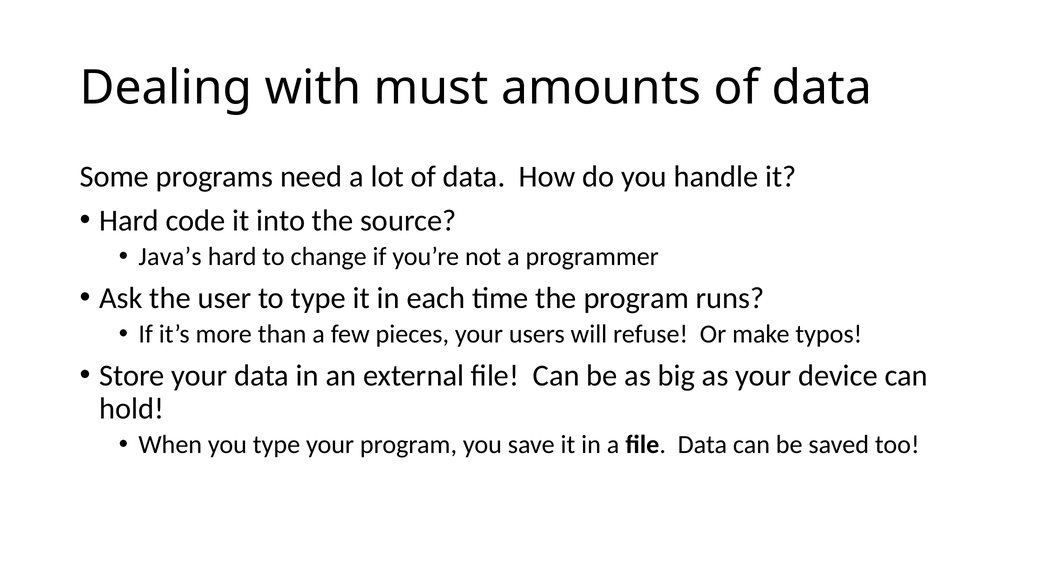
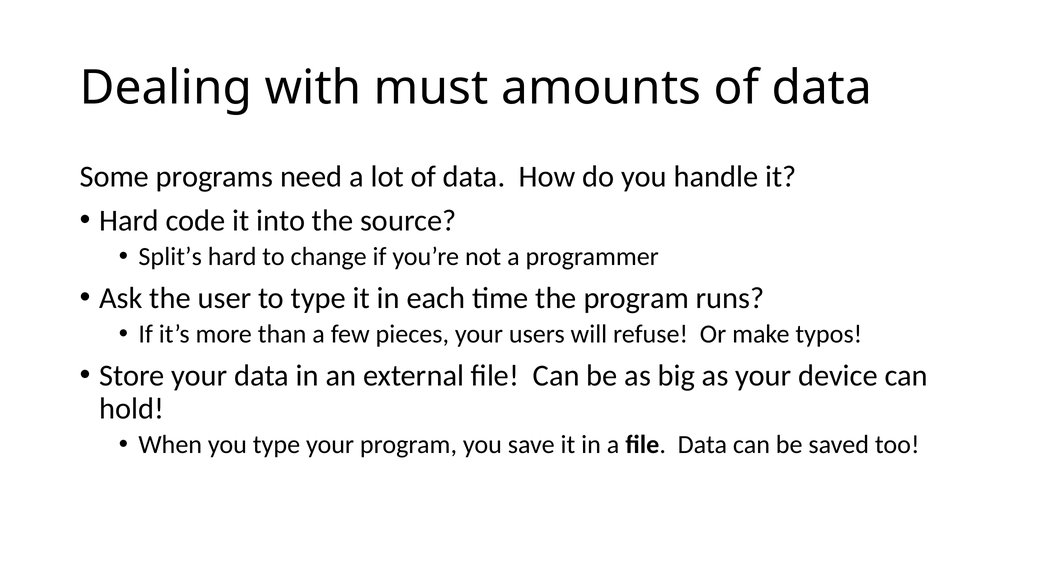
Java’s: Java’s -> Split’s
